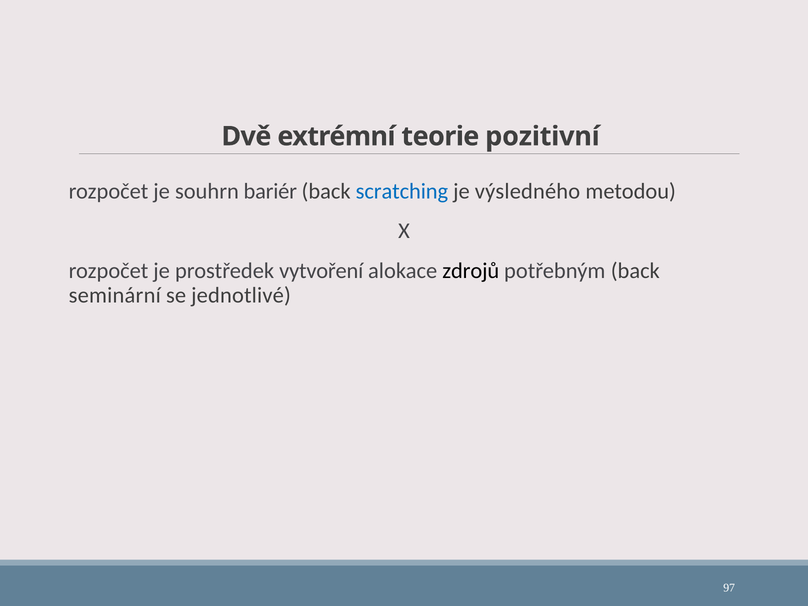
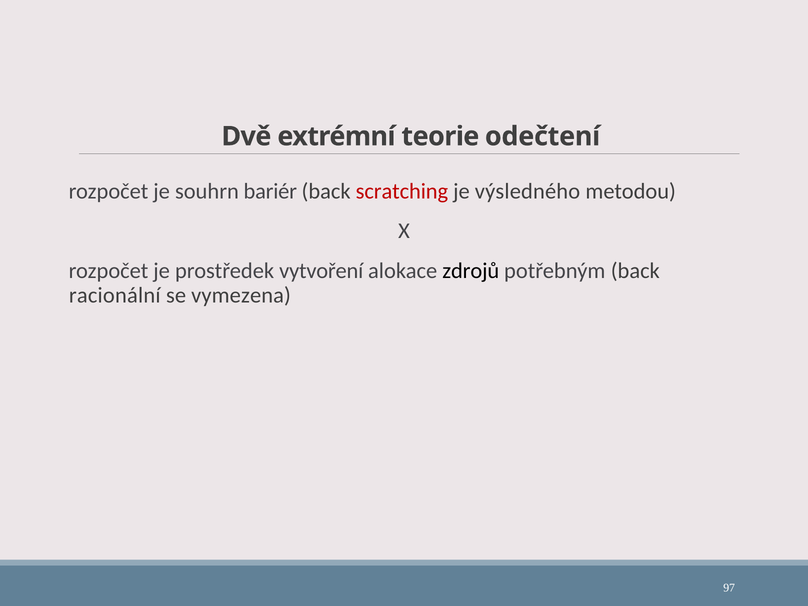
pozitivní: pozitivní -> odečtení
scratching colour: blue -> red
seminární: seminární -> racionální
jednotlivé: jednotlivé -> vymezena
